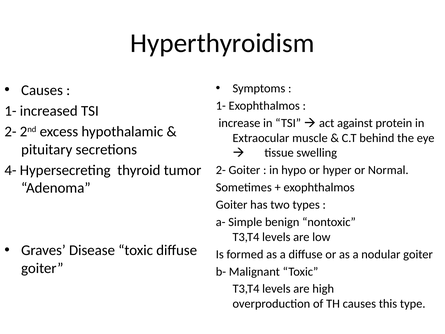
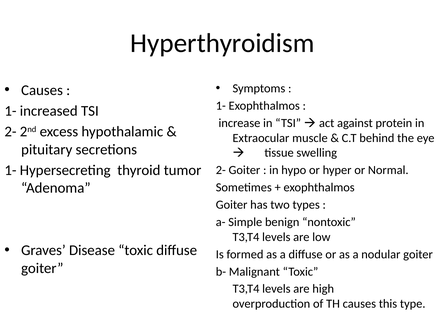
4- at (10, 170): 4- -> 1-
